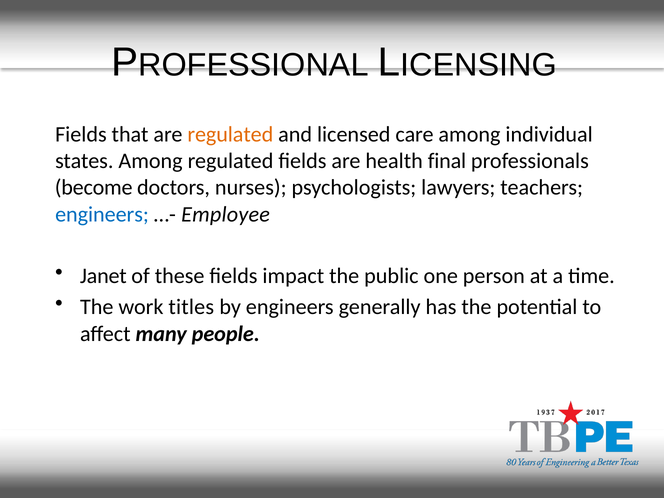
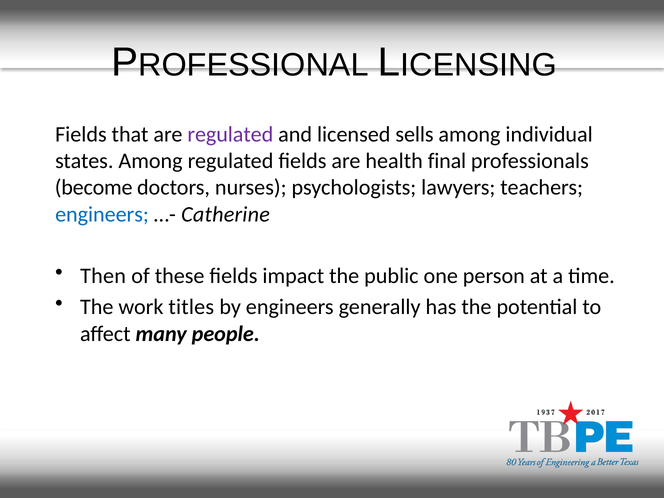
regulated at (230, 135) colour: orange -> purple
care: care -> sells
Employee: Employee -> Catherine
Janet: Janet -> Then
